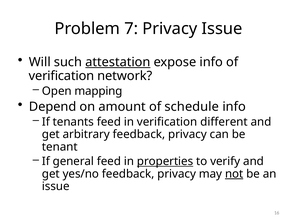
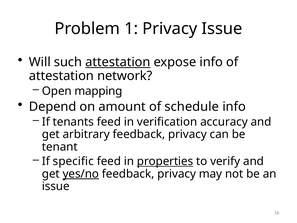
7: 7 -> 1
verification at (61, 76): verification -> attestation
different: different -> accuracy
general: general -> specific
yes/no underline: none -> present
not underline: present -> none
